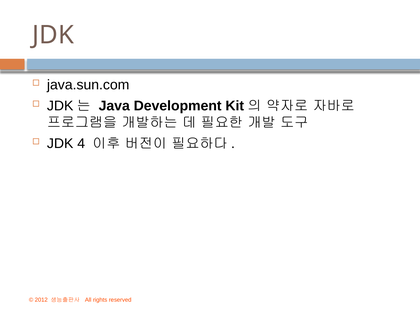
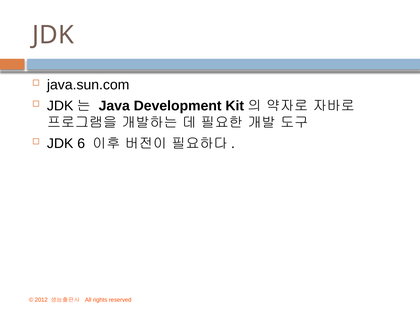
4: 4 -> 6
